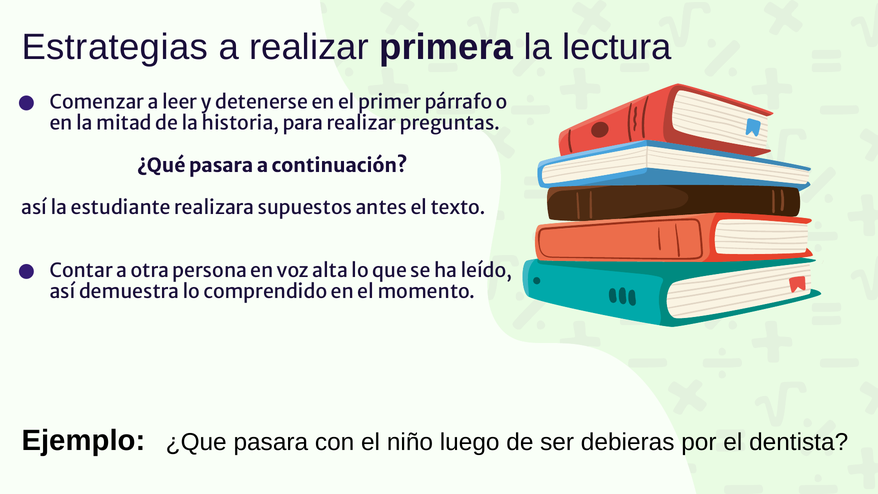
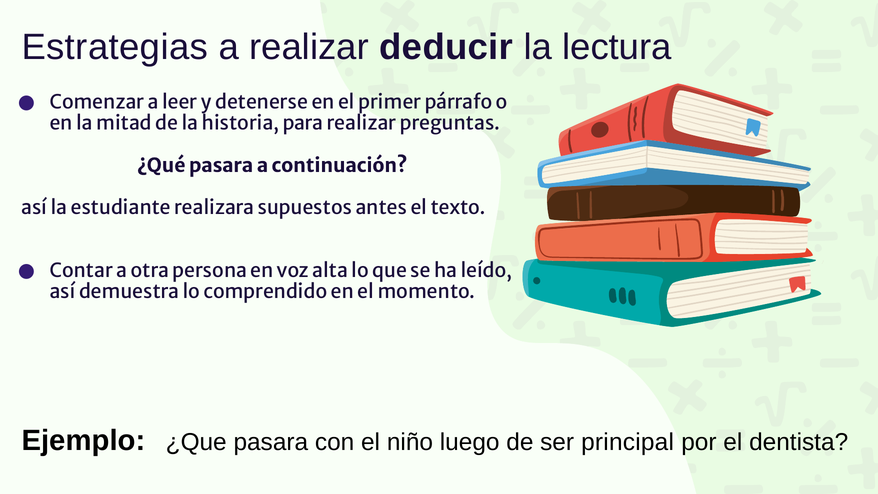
primera: primera -> deducir
debieras: debieras -> principal
